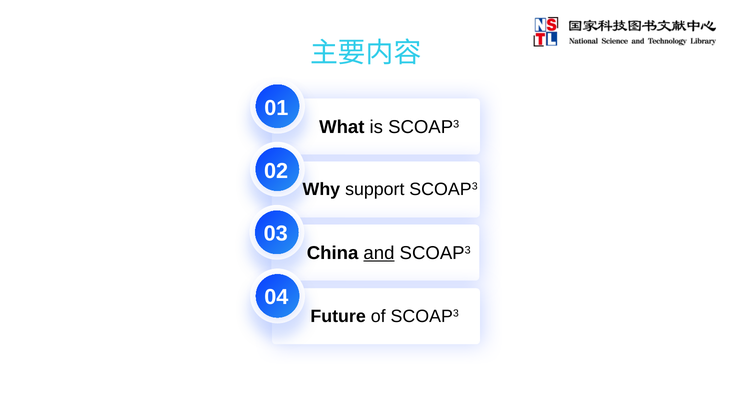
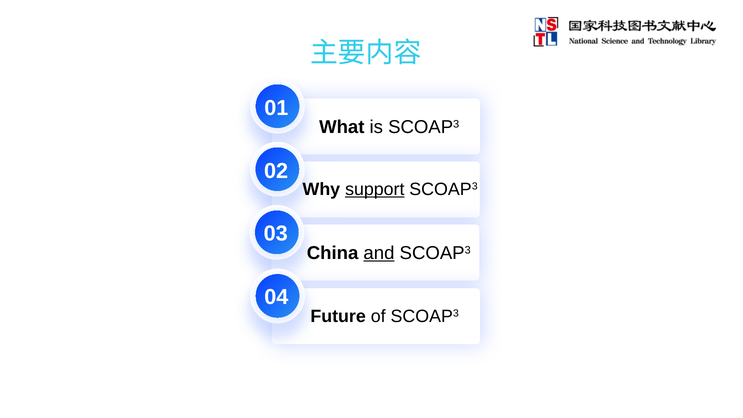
support underline: none -> present
